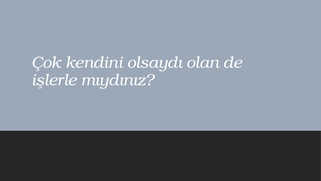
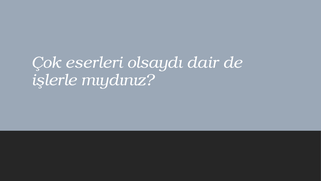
kendini: kendini -> eserleri
olan: olan -> dair
